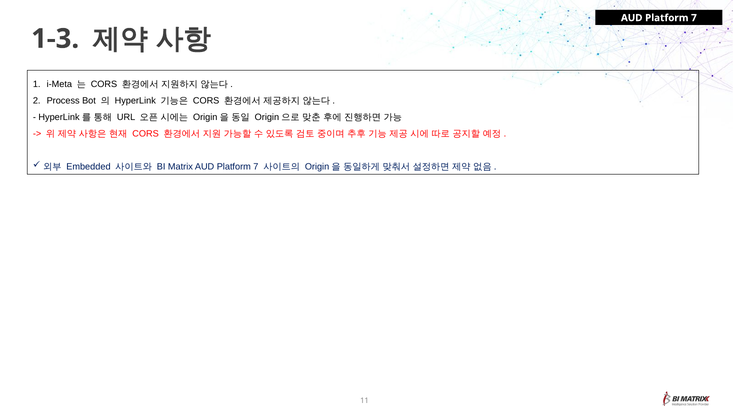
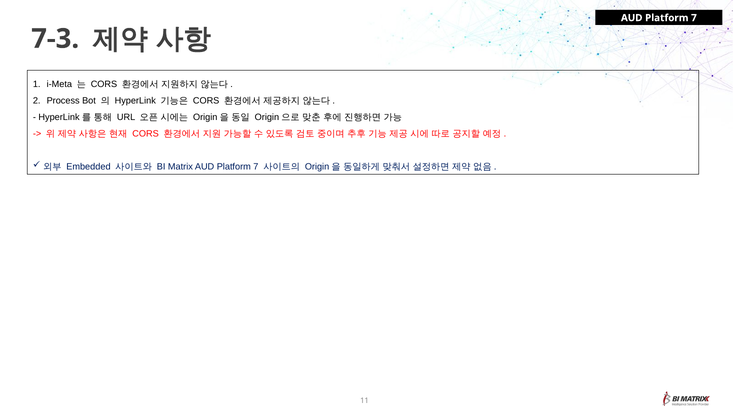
1-3: 1-3 -> 7-3
